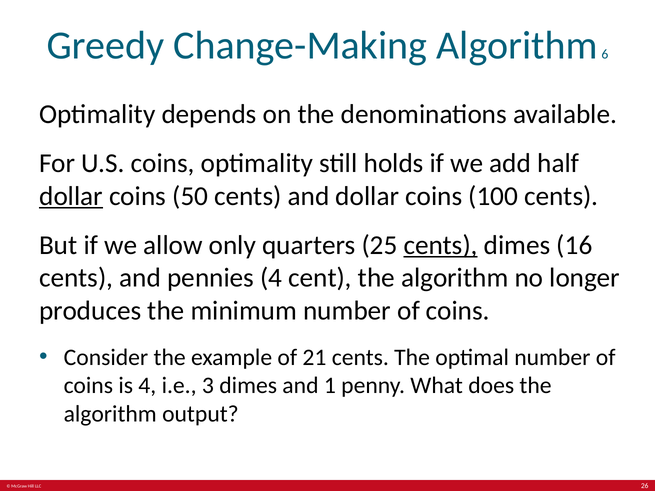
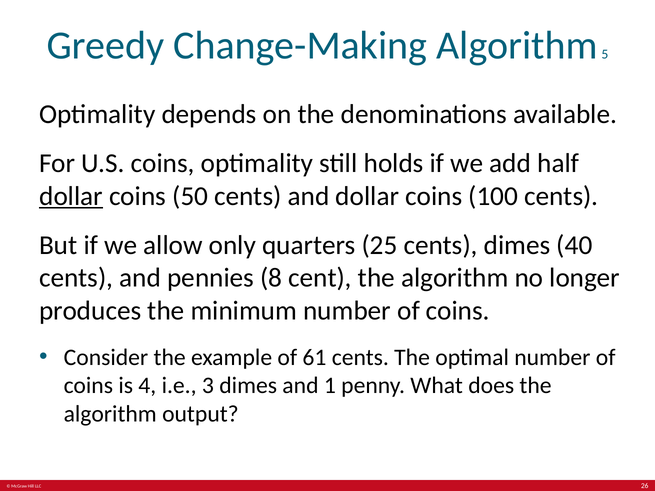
6: 6 -> 5
cents at (441, 245) underline: present -> none
16: 16 -> 40
pennies 4: 4 -> 8
21: 21 -> 61
